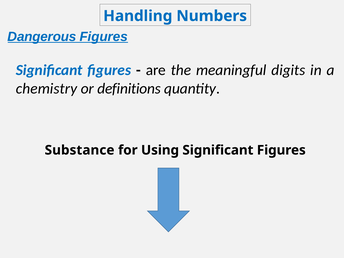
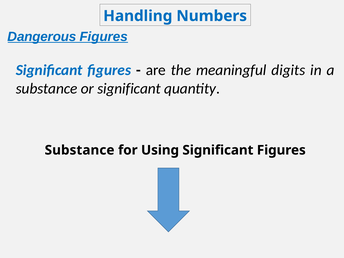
chemistry at (47, 88): chemistry -> substance
or definitions: definitions -> significant
